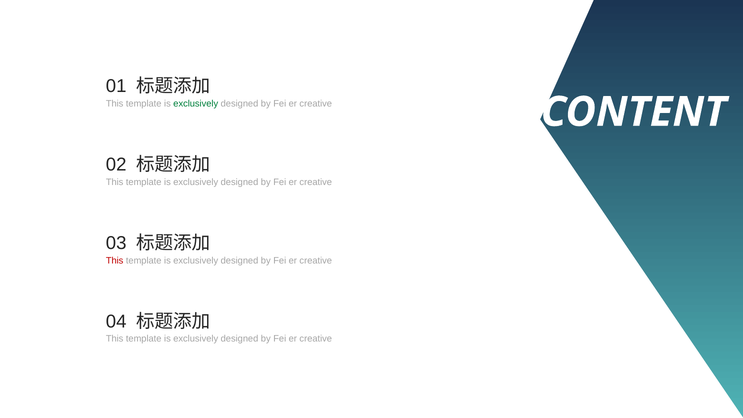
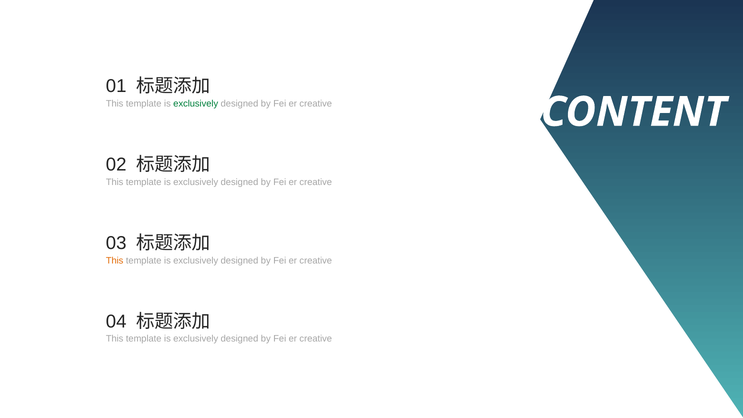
This at (115, 261) colour: red -> orange
